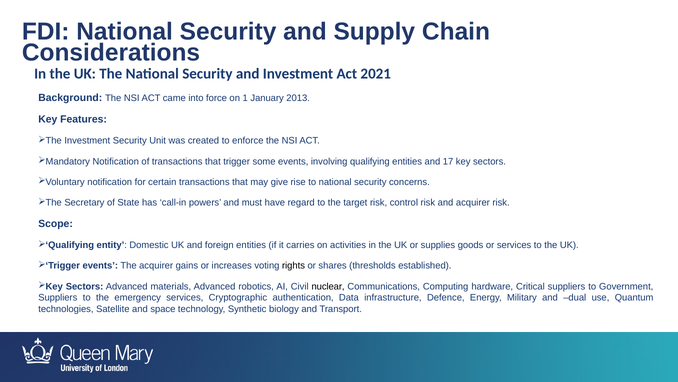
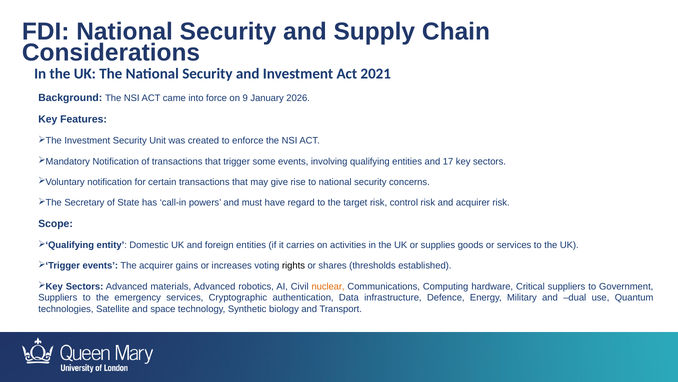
1: 1 -> 9
2013: 2013 -> 2026
nuclear colour: black -> orange
